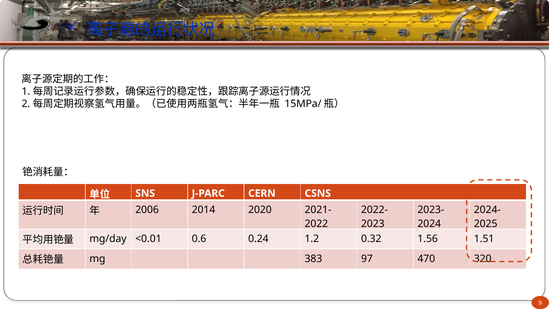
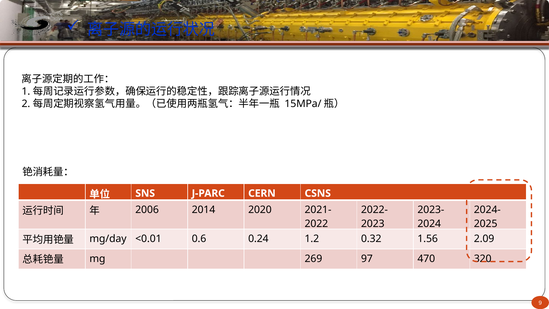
1.51: 1.51 -> 2.09
383: 383 -> 269
